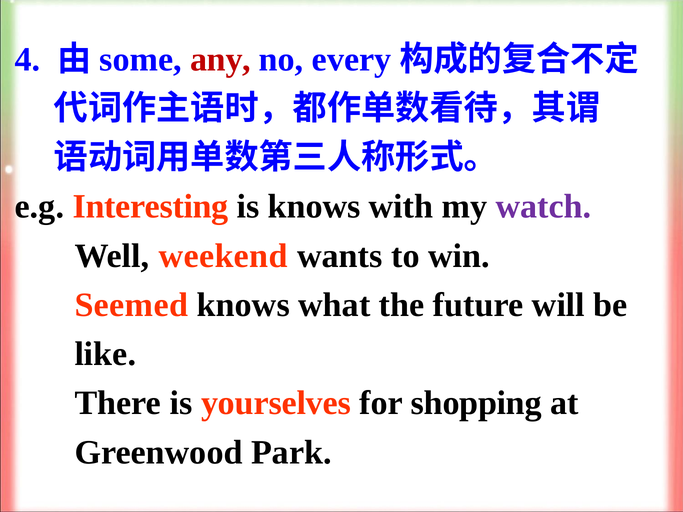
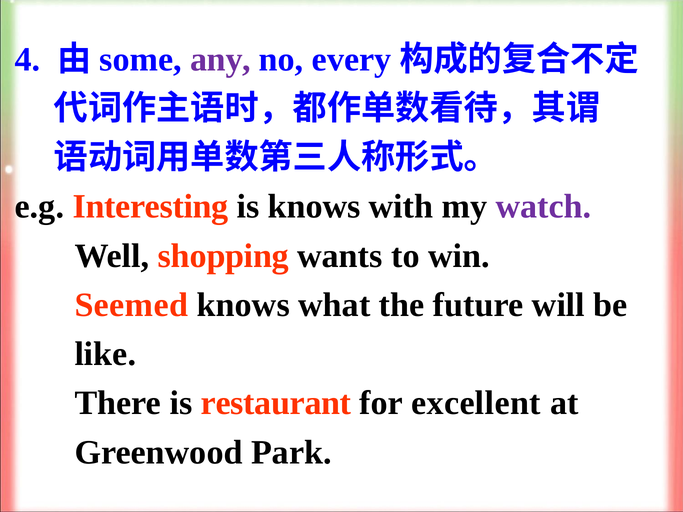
any colour: red -> purple
weekend: weekend -> shopping
yourselves: yourselves -> restaurant
shopping: shopping -> excellent
